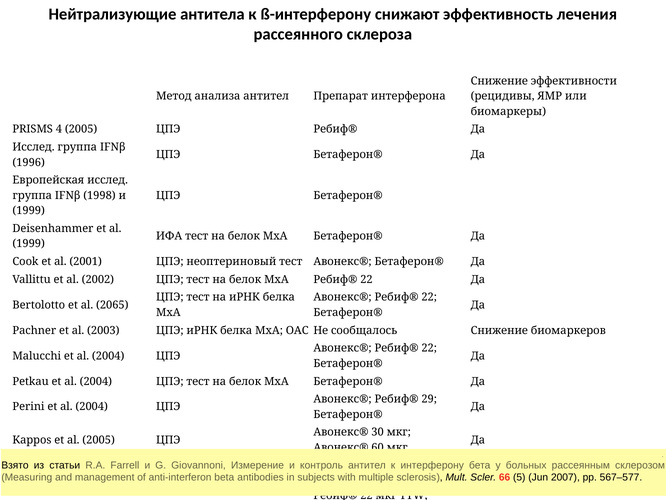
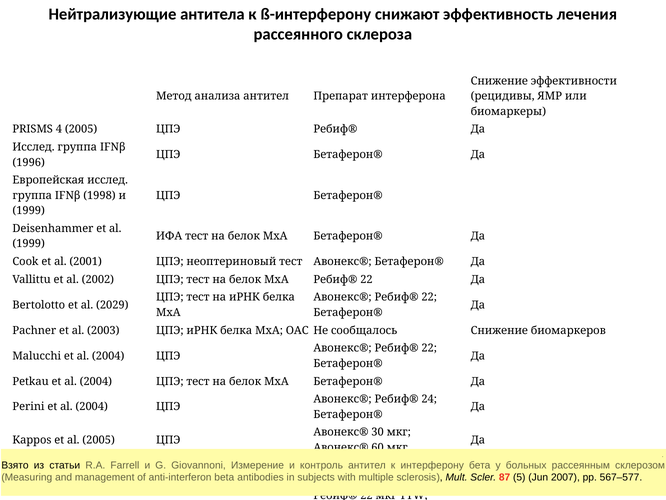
2065: 2065 -> 2029
29: 29 -> 24
66: 66 -> 87
